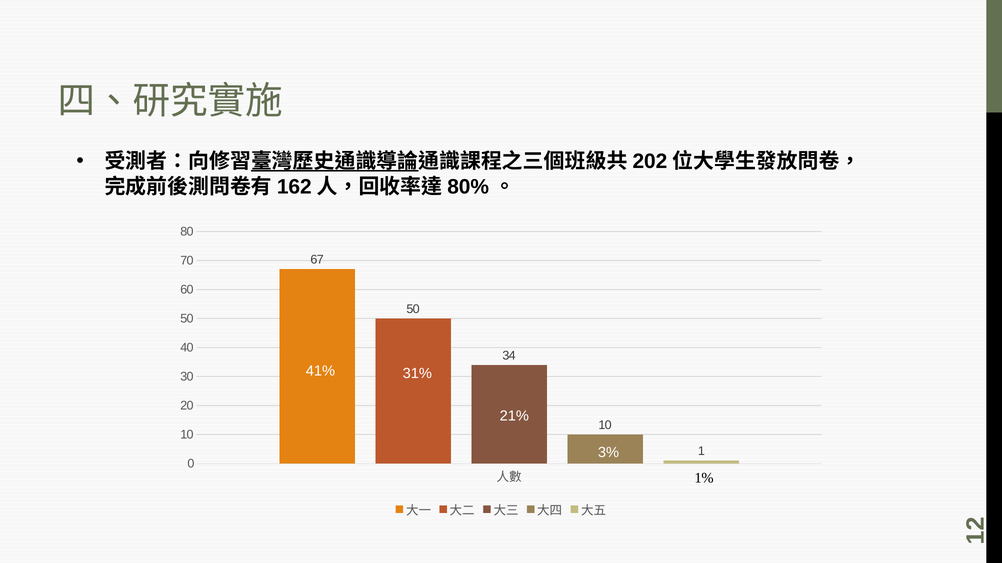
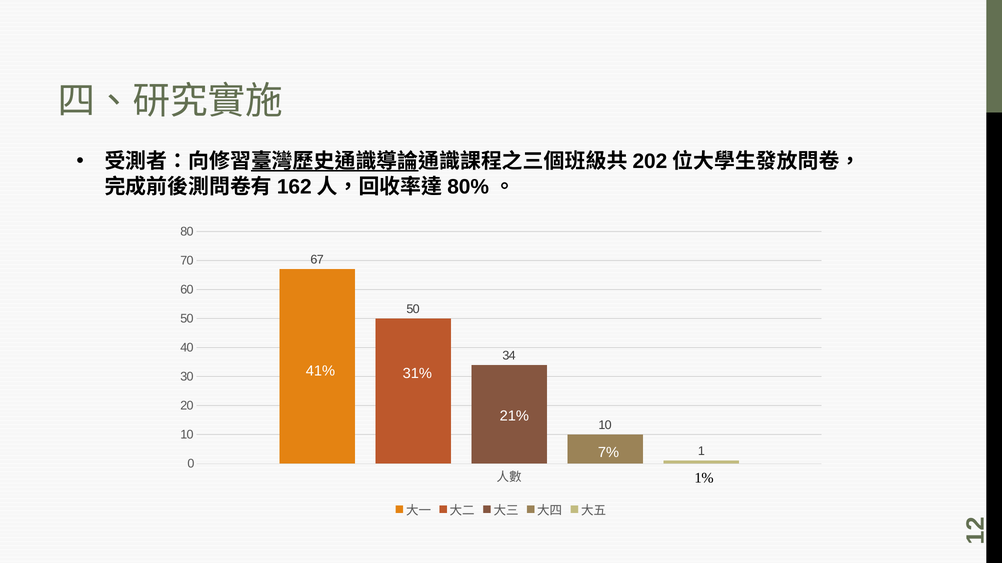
3%: 3% -> 7%
